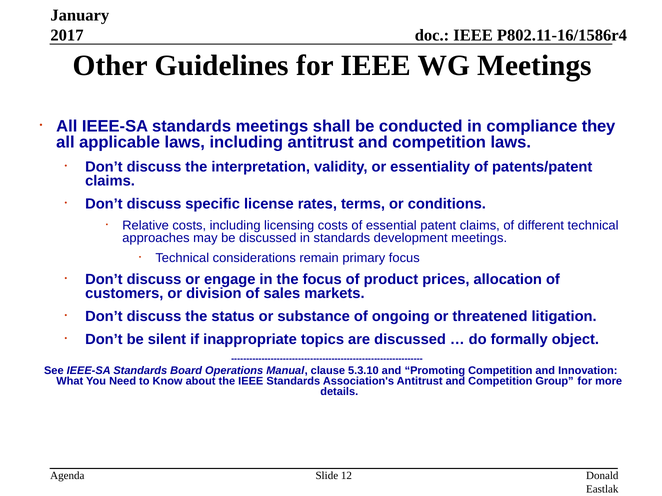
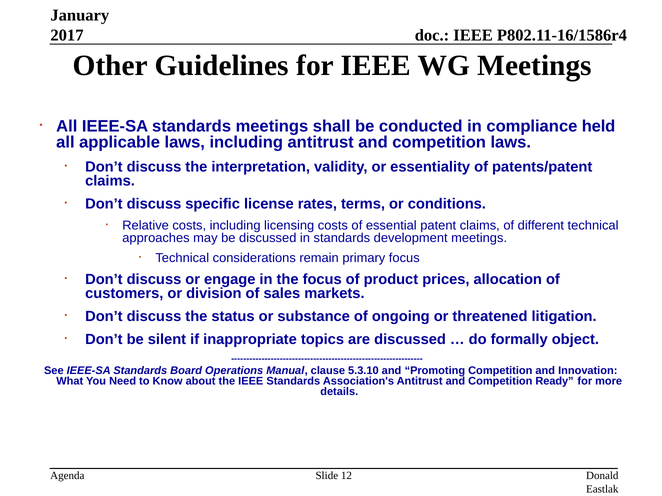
they: they -> held
Group: Group -> Ready
